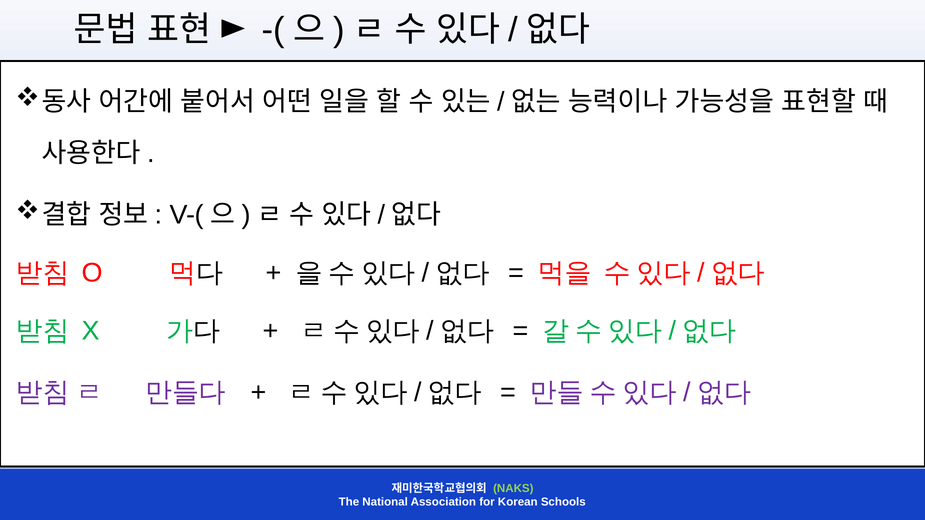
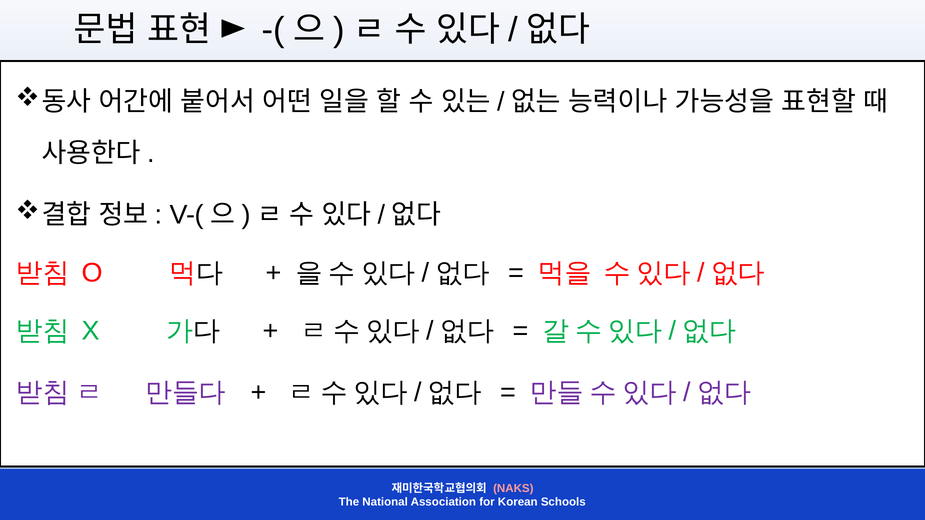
NAKS colour: light green -> pink
